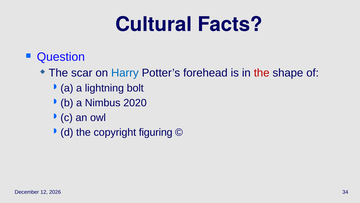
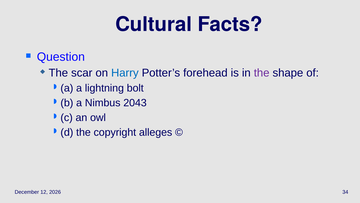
the at (262, 73) colour: red -> purple
2020: 2020 -> 2043
figuring: figuring -> alleges
